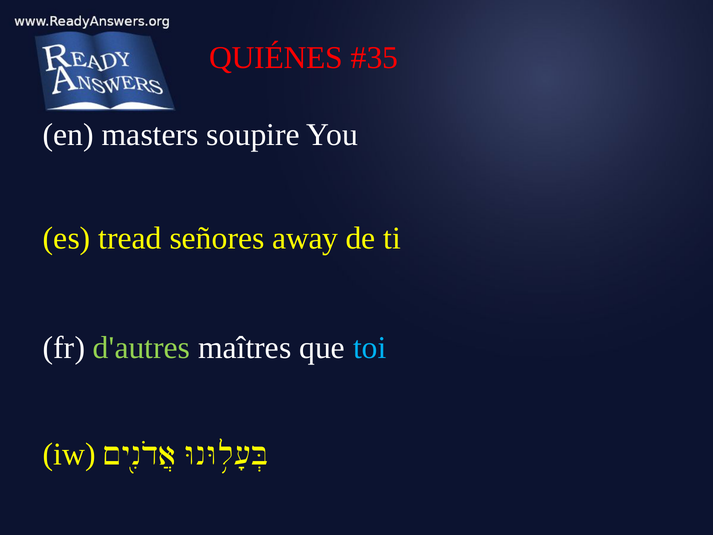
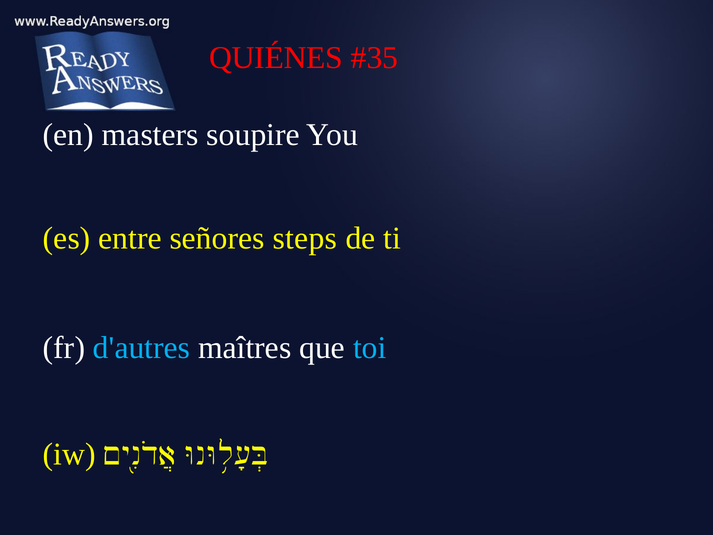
tread: tread -> entre
away: away -> steps
d'autres colour: light green -> light blue
